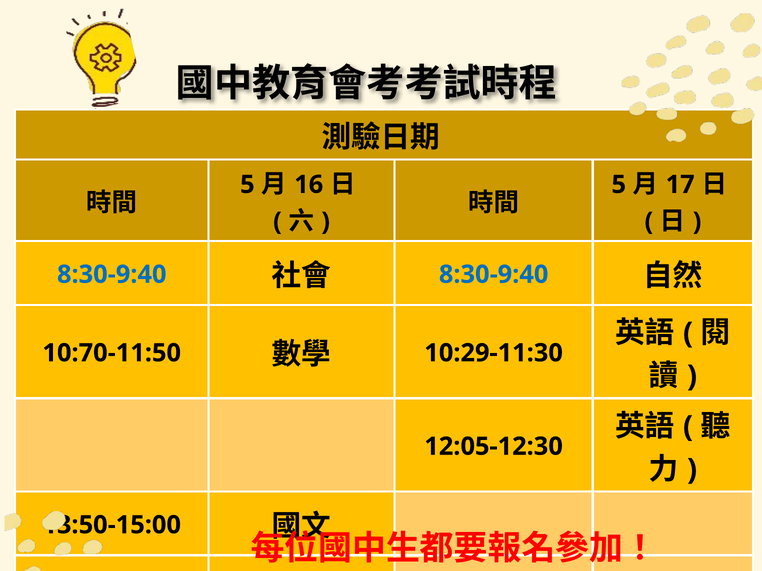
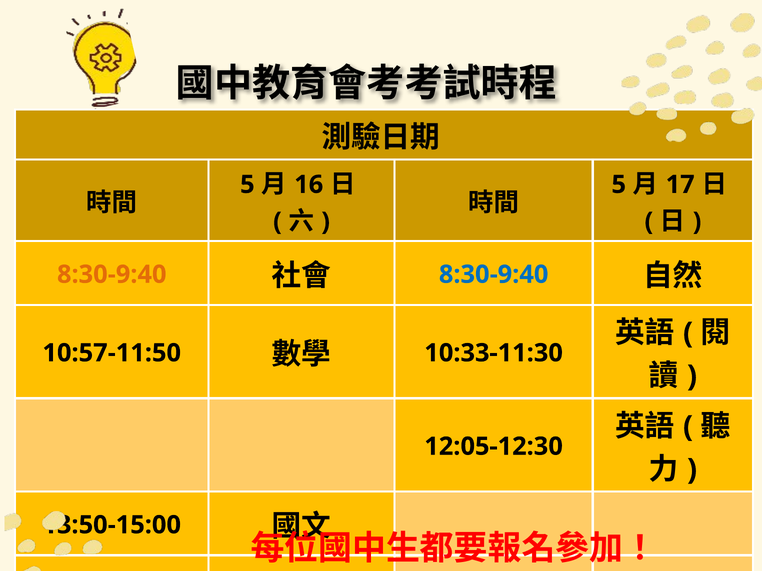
8:30-9:40 at (112, 275) colour: blue -> orange
10:70-11:50: 10:70-11:50 -> 10:57-11:50
10:29-11:30: 10:29-11:30 -> 10:33-11:30
